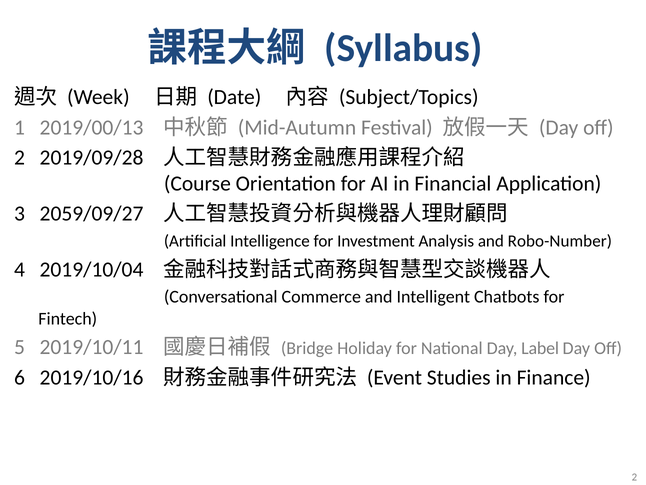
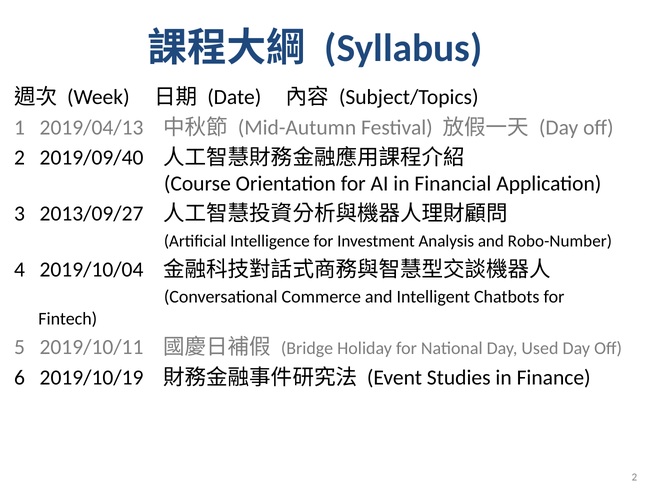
2019/00/13: 2019/00/13 -> 2019/04/13
2019/09/28: 2019/09/28 -> 2019/09/40
2059/09/27: 2059/09/27 -> 2013/09/27
Label: Label -> Used
2019/10/16: 2019/10/16 -> 2019/10/19
